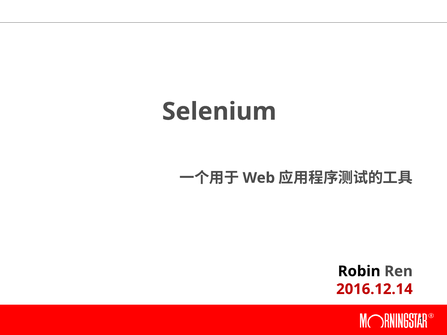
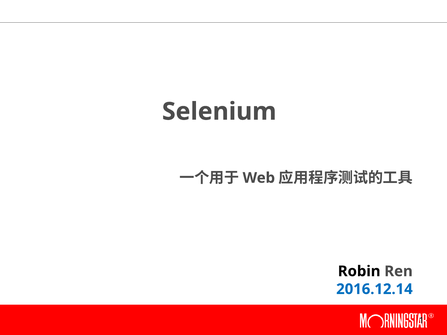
2016.12.14 colour: red -> blue
